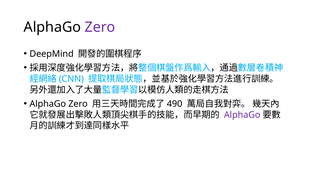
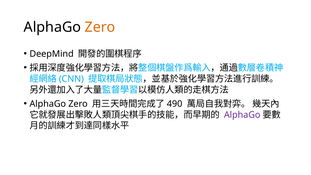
Zero at (100, 27) colour: purple -> orange
